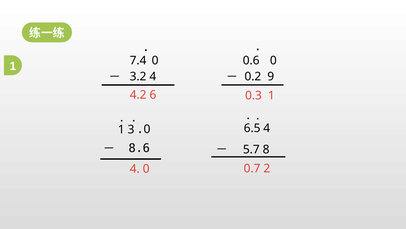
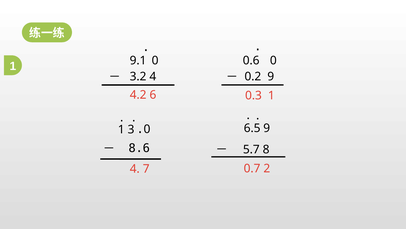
7.4: 7.4 -> 9.1
0 4: 4 -> 9
0 at (146, 168): 0 -> 7
